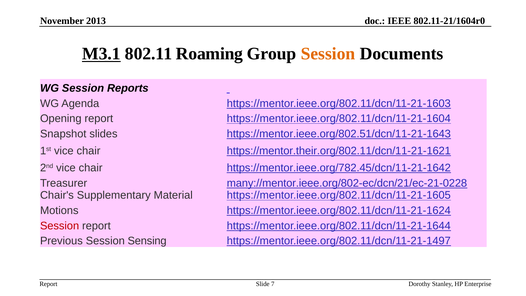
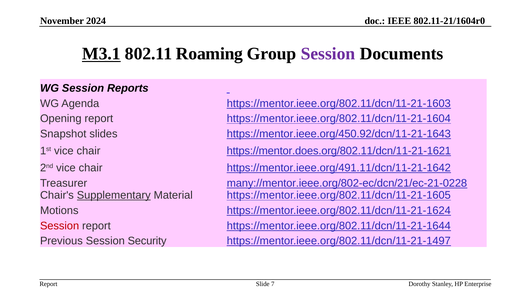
2013: 2013 -> 2024
Session at (328, 54) colour: orange -> purple
https://mentor.ieee.org/802.51/dcn/11-21-1643: https://mentor.ieee.org/802.51/dcn/11-21-1643 -> https://mentor.ieee.org/450.92/dcn/11-21-1643
https://mentor.their.org/802.11/dcn/11-21-1621: https://mentor.their.org/802.11/dcn/11-21-1621 -> https://mentor.does.org/802.11/dcn/11-21-1621
https://mentor.ieee.org/782.45/dcn/11-21-1642: https://mentor.ieee.org/782.45/dcn/11-21-1642 -> https://mentor.ieee.org/491.11/dcn/11-21-1642
Supplementary underline: none -> present
Sensing: Sensing -> Security
